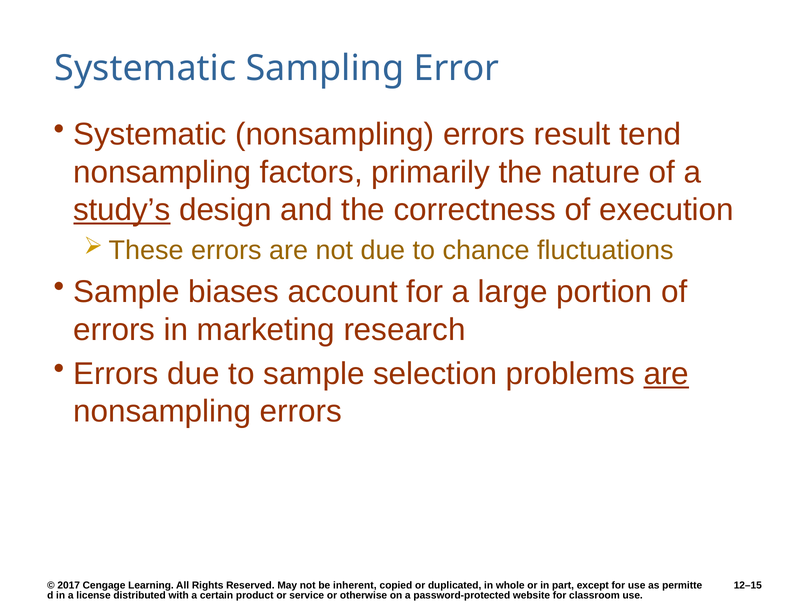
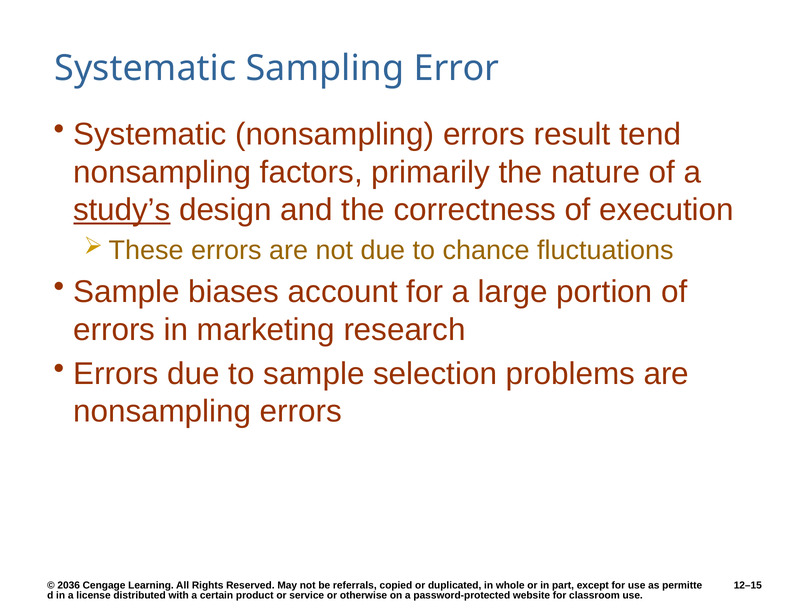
are at (666, 374) underline: present -> none
2017: 2017 -> 2036
inherent: inherent -> referrals
